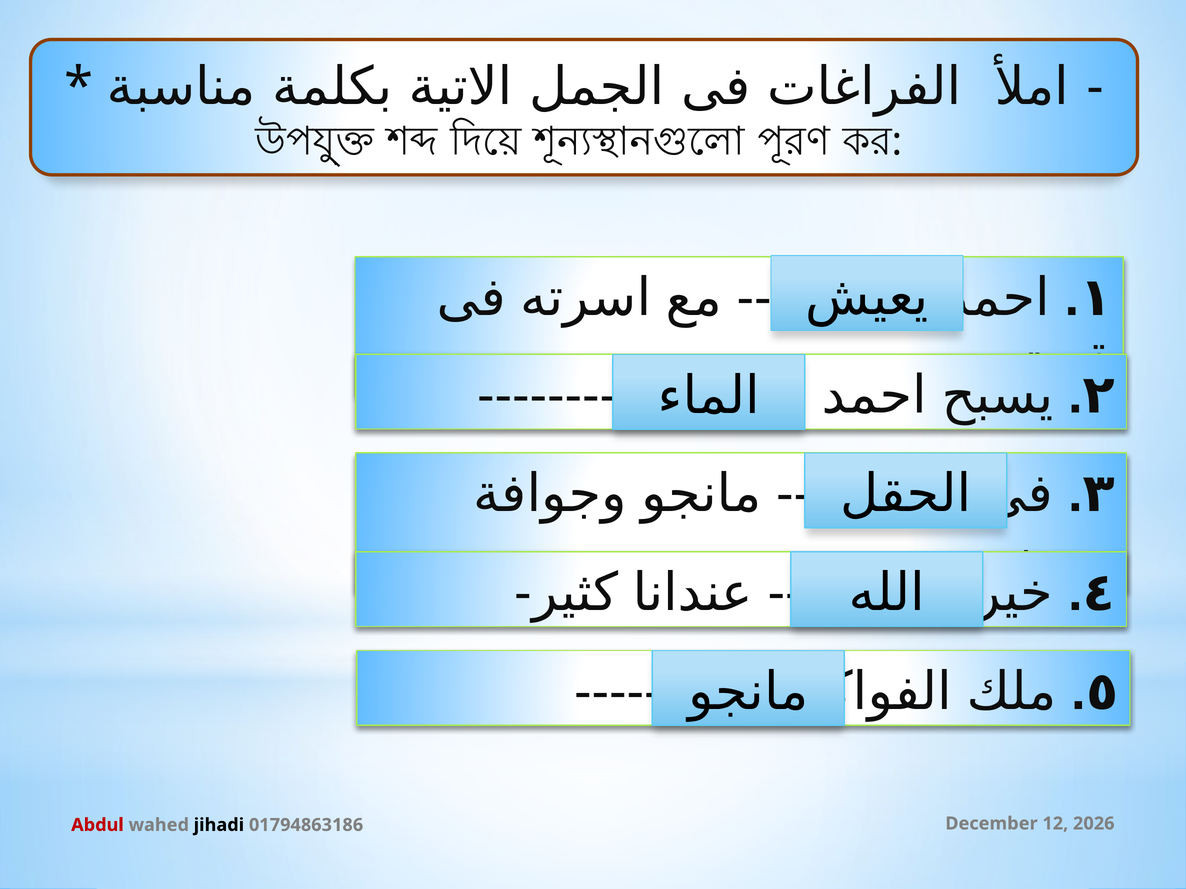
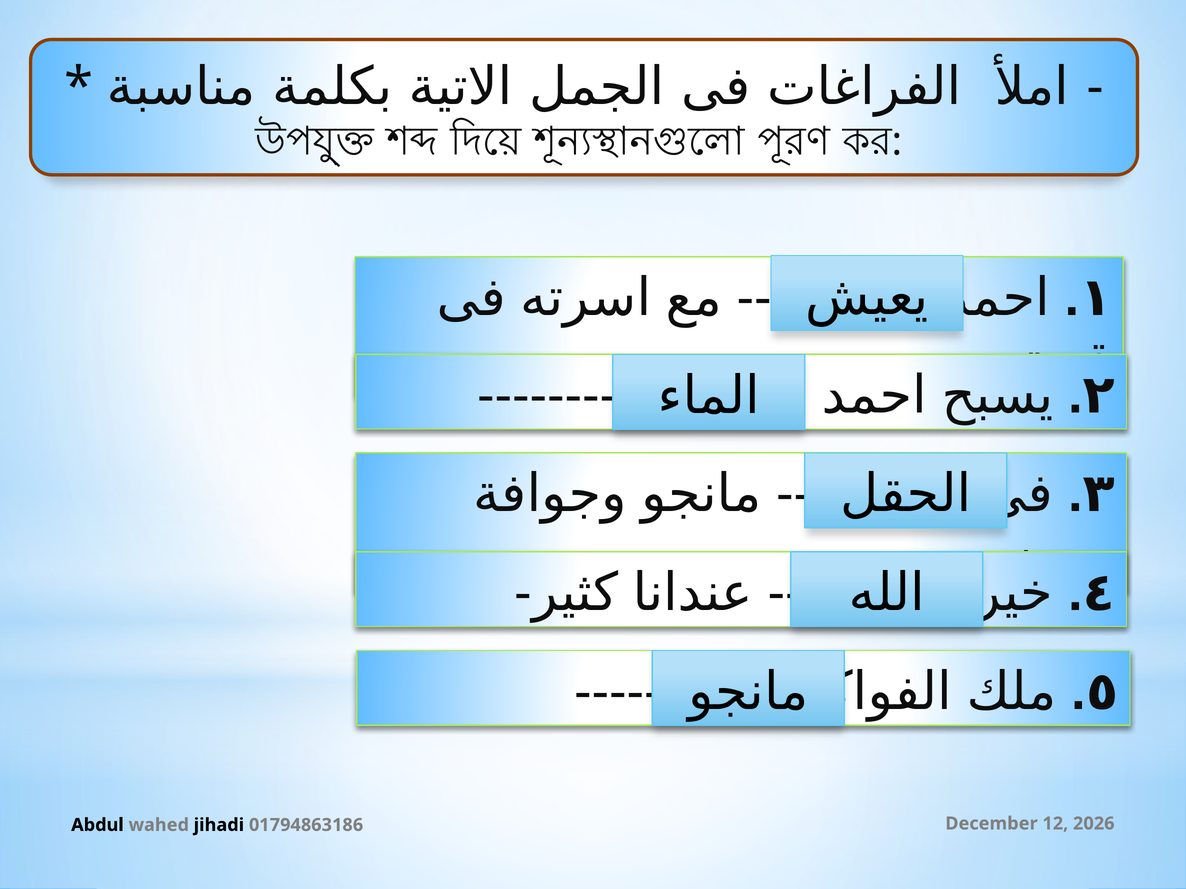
Abdul colour: red -> black
